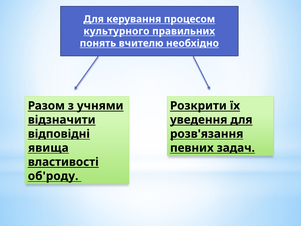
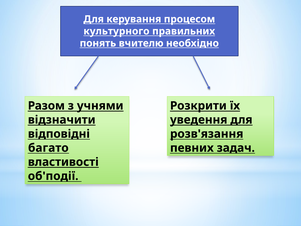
явища: явища -> багато
об'роду: об'роду -> об'події
